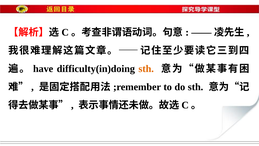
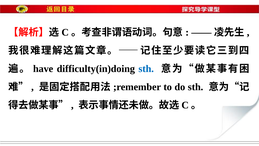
sth at (146, 69) colour: orange -> blue
